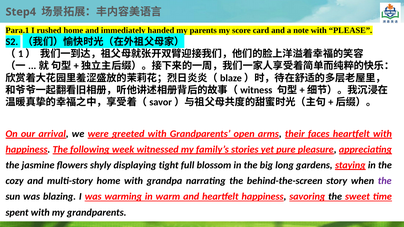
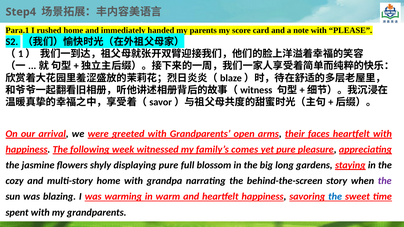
stories: stories -> comes
displaying tight: tight -> pure
the at (335, 197) colour: black -> blue
